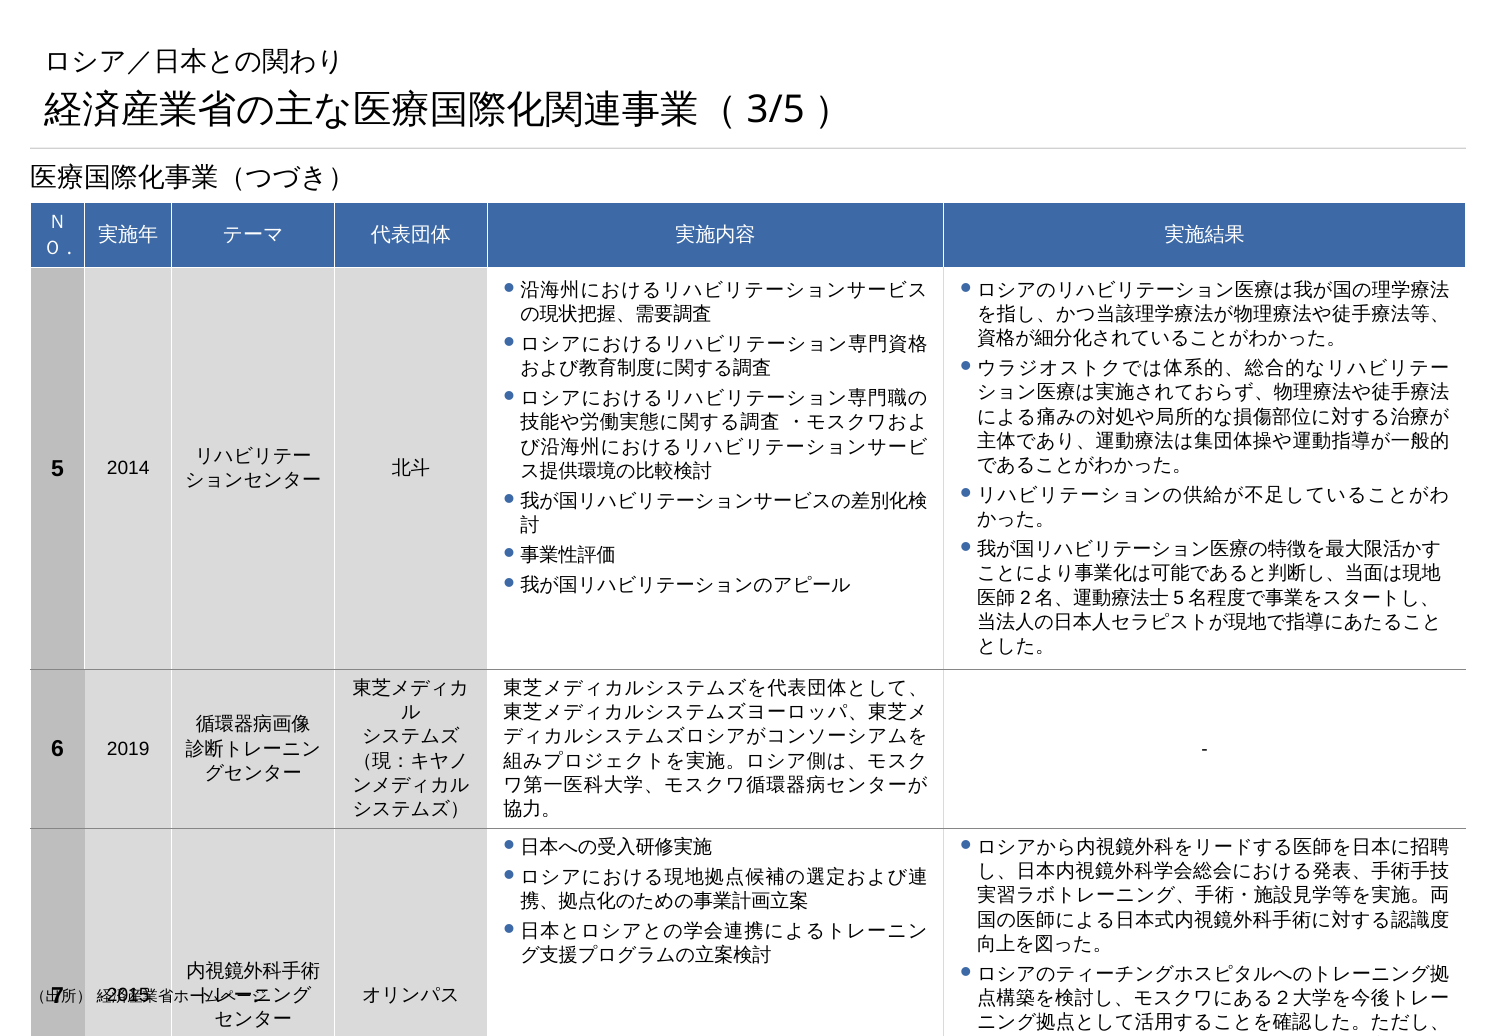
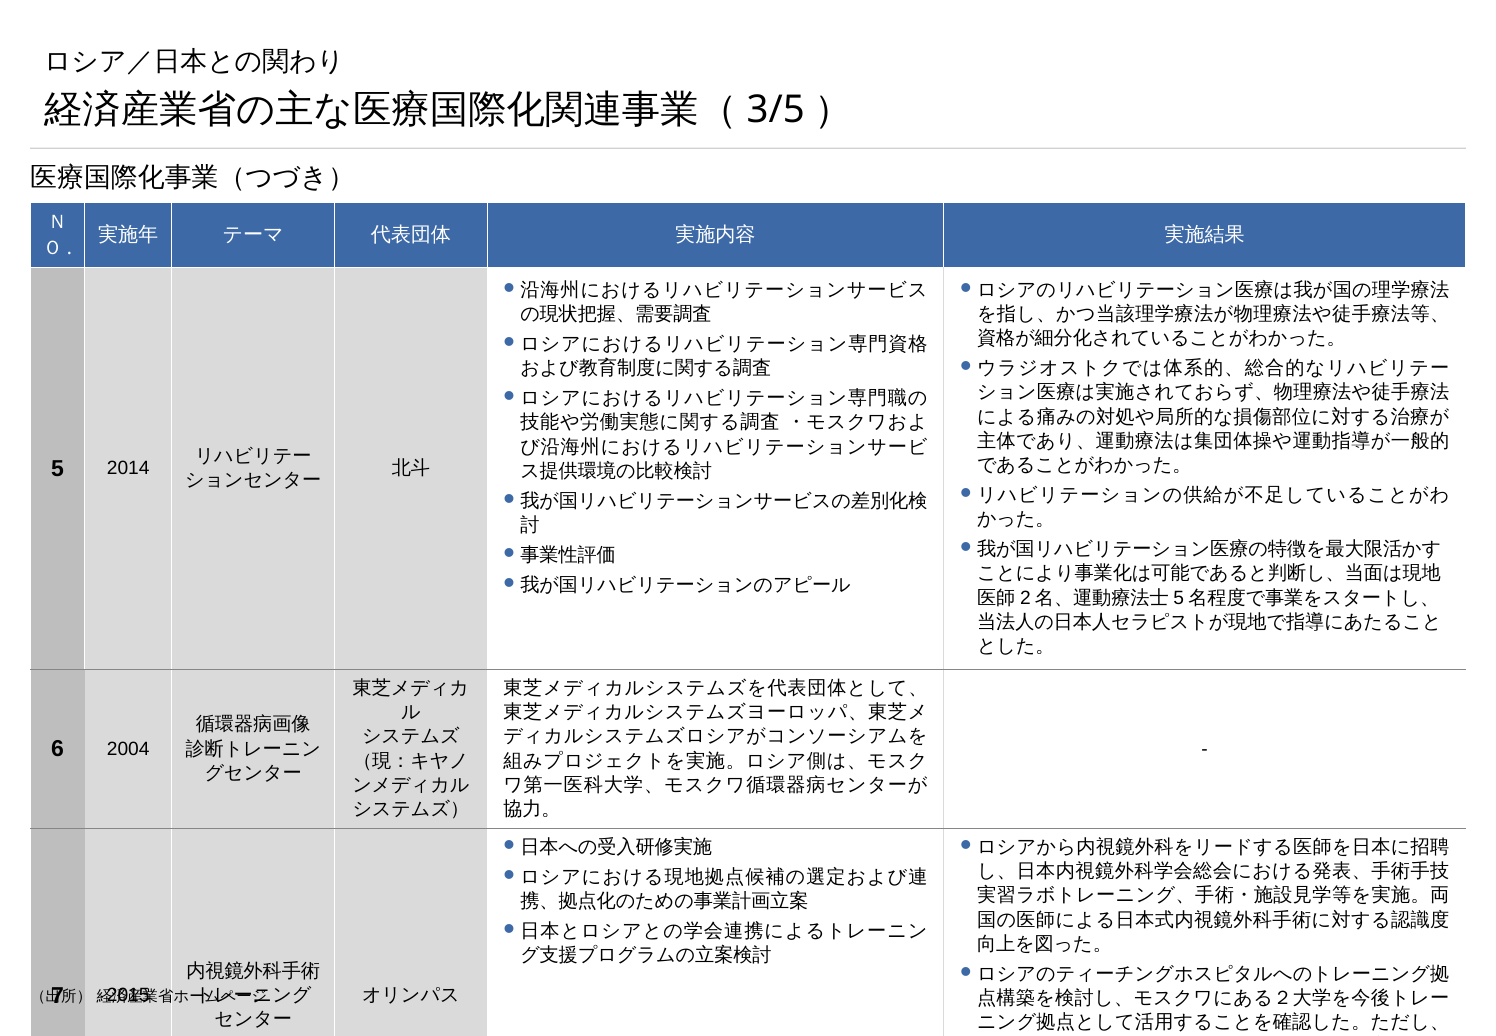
2019: 2019 -> 2004
